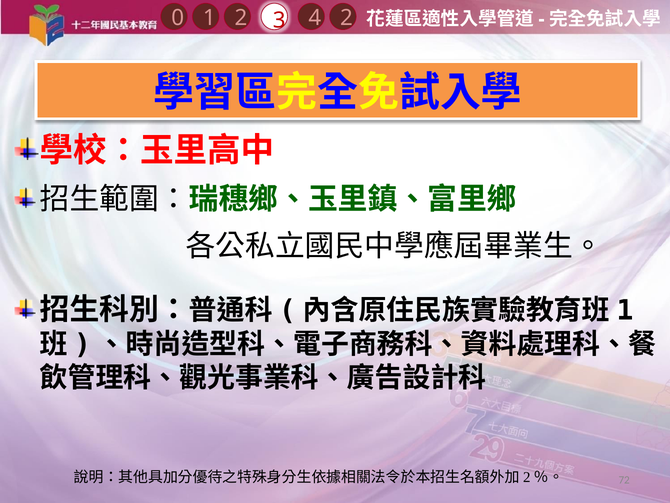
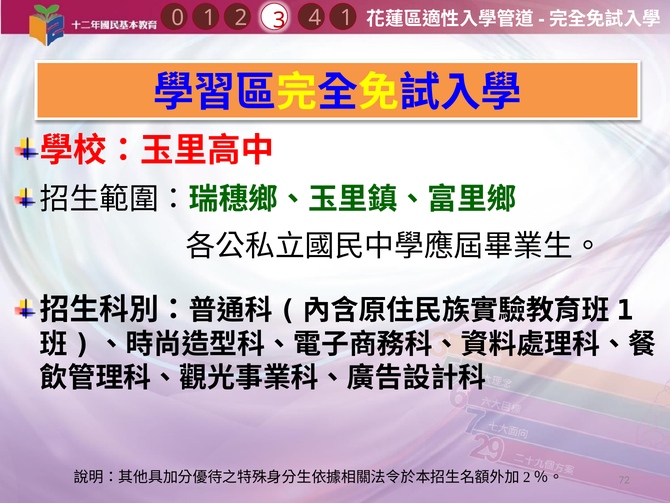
4 2: 2 -> 1
